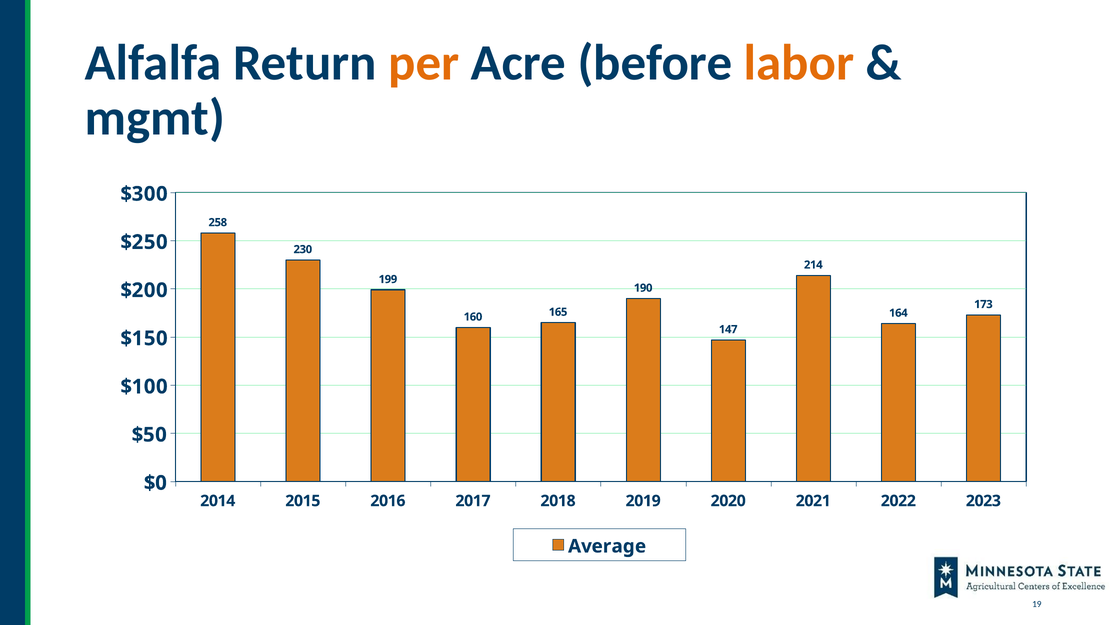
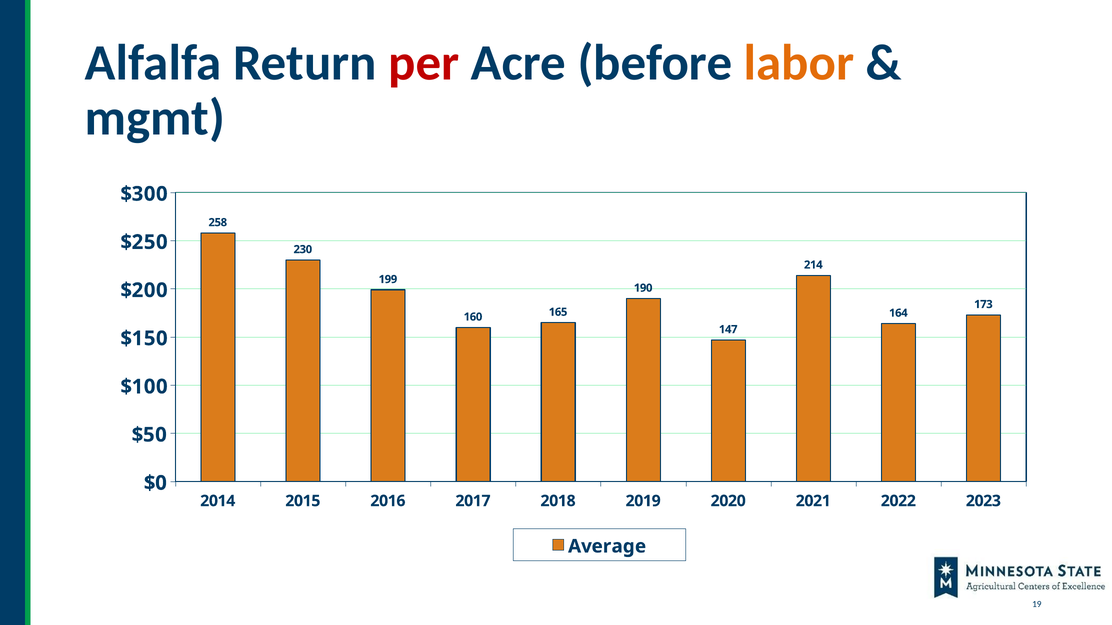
per colour: orange -> red
